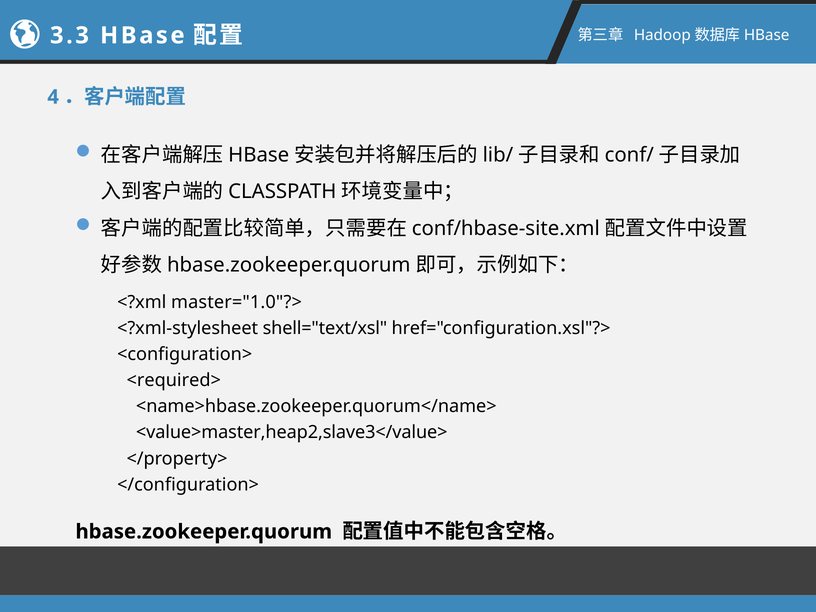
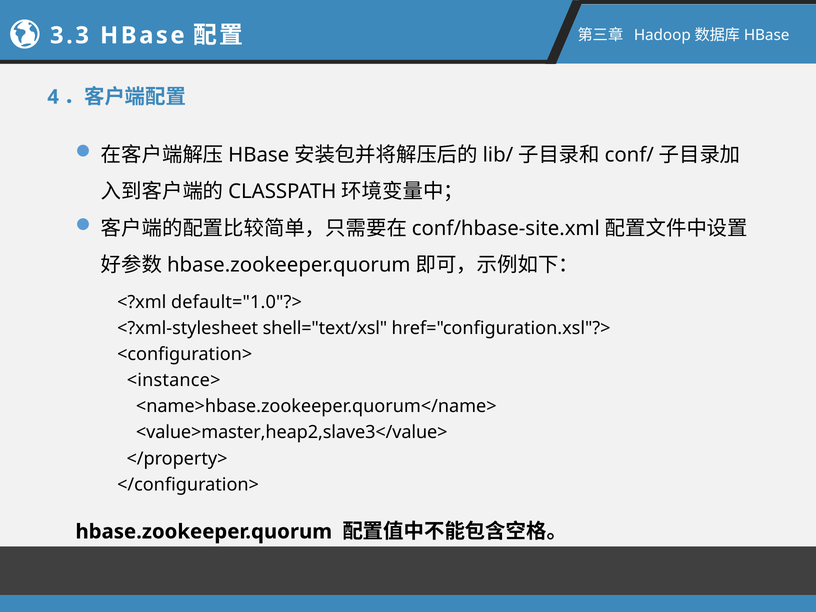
master="1.0"?>: master="1.0"?> -> default="1.0"?>
<required>: <required> -> <instance>
